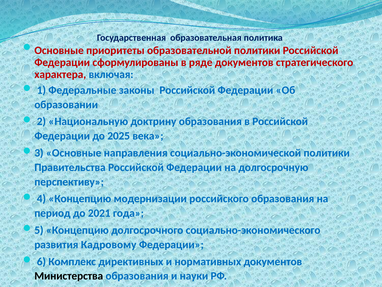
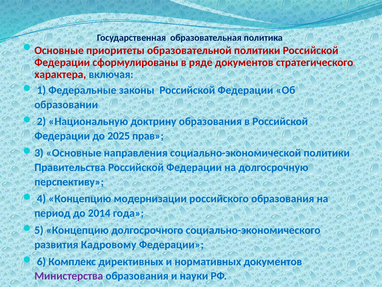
века: века -> прав
2021: 2021 -> 2014
Министерства colour: black -> purple
